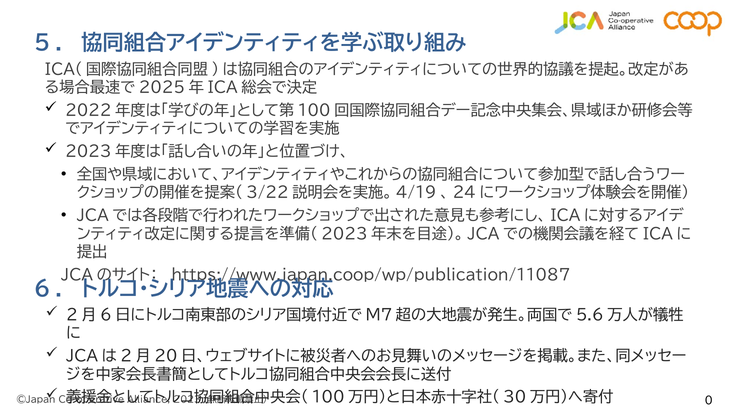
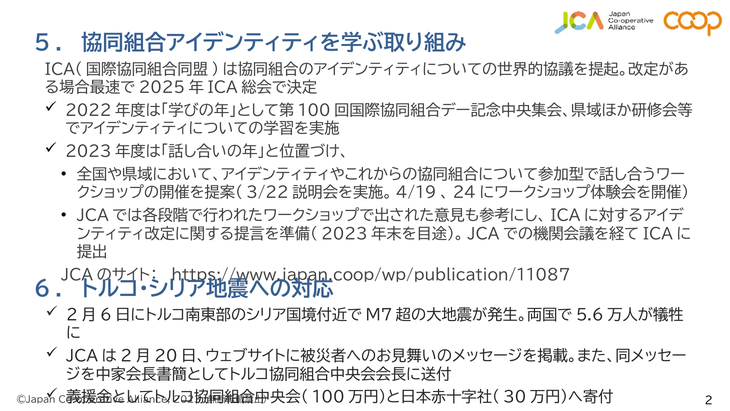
0: 0 -> 2
